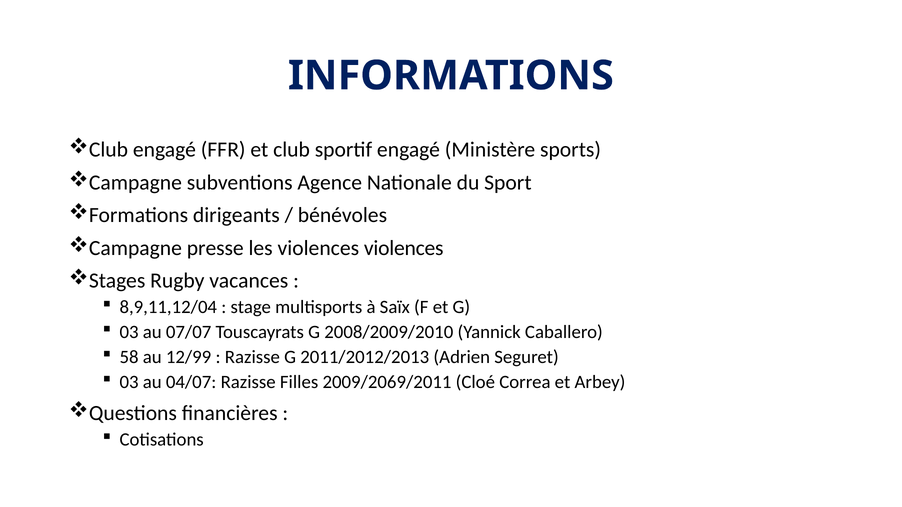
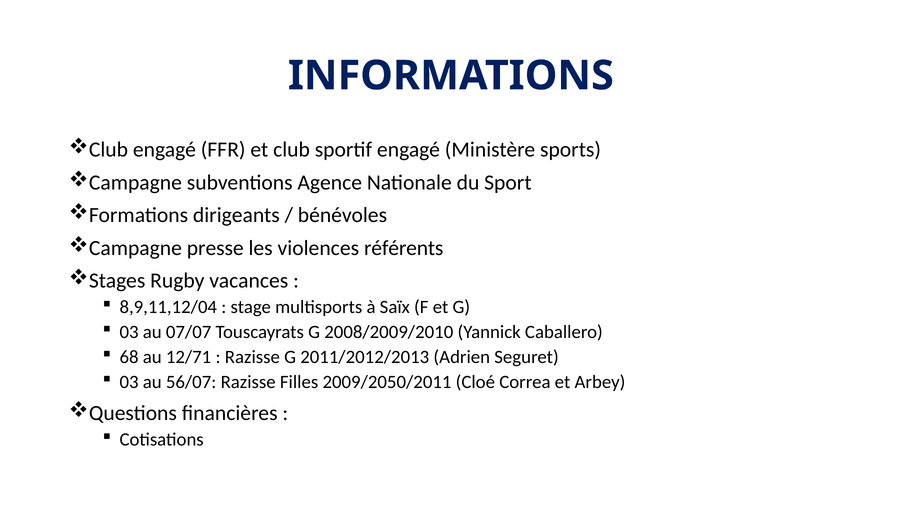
violences violences: violences -> référents
58: 58 -> 68
12/99: 12/99 -> 12/71
04/07: 04/07 -> 56/07
2009/2069/2011: 2009/2069/2011 -> 2009/2050/2011
